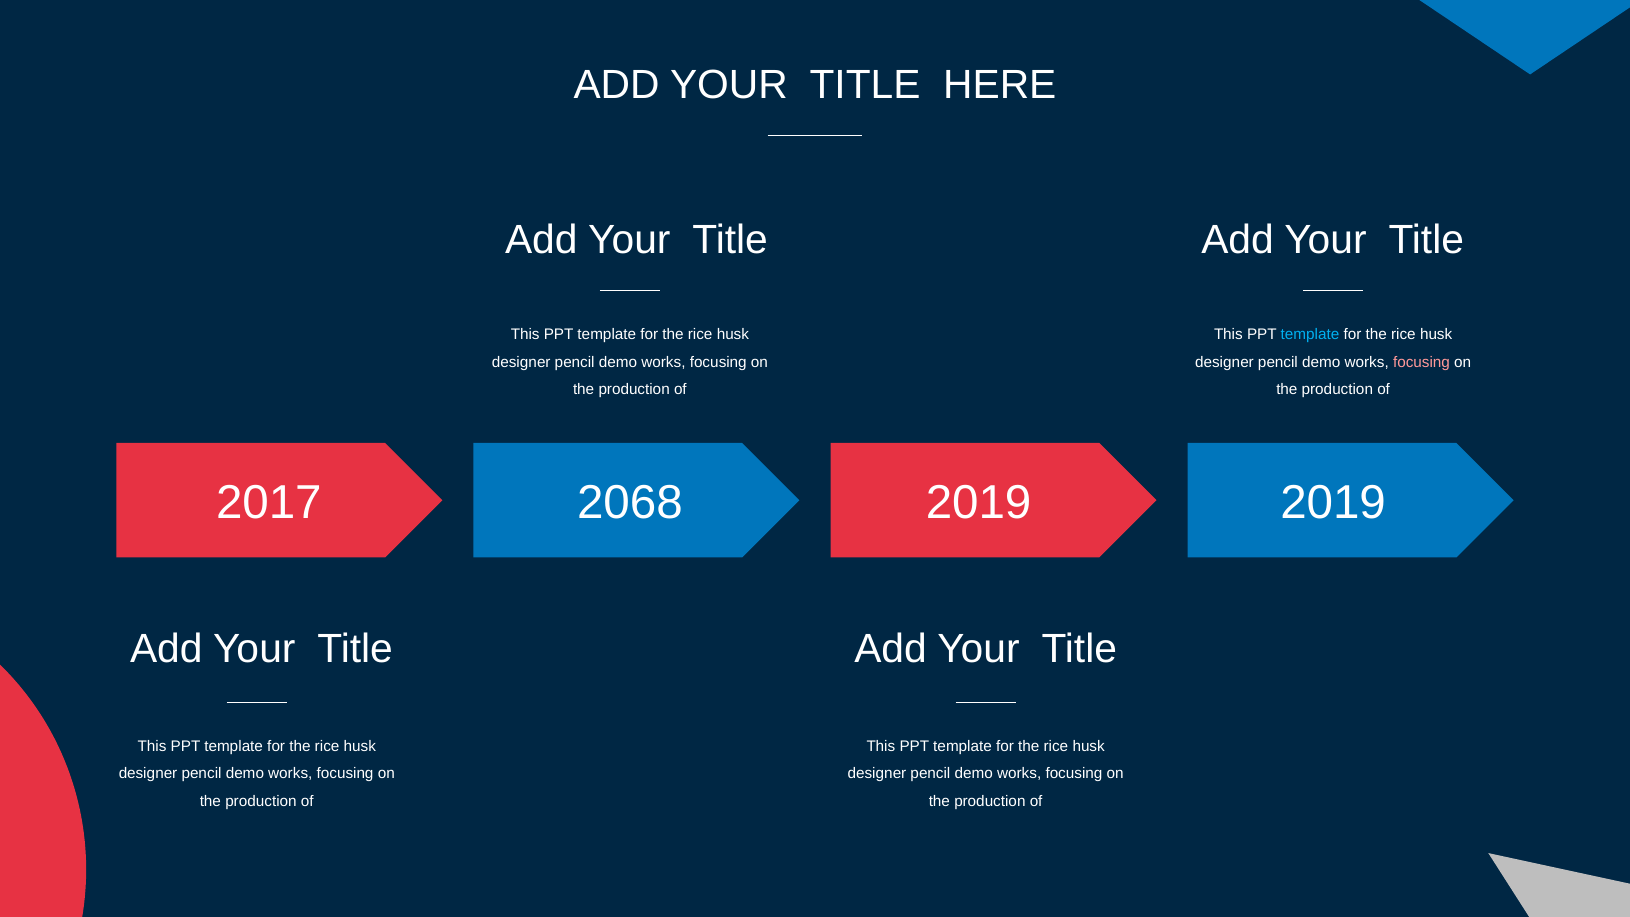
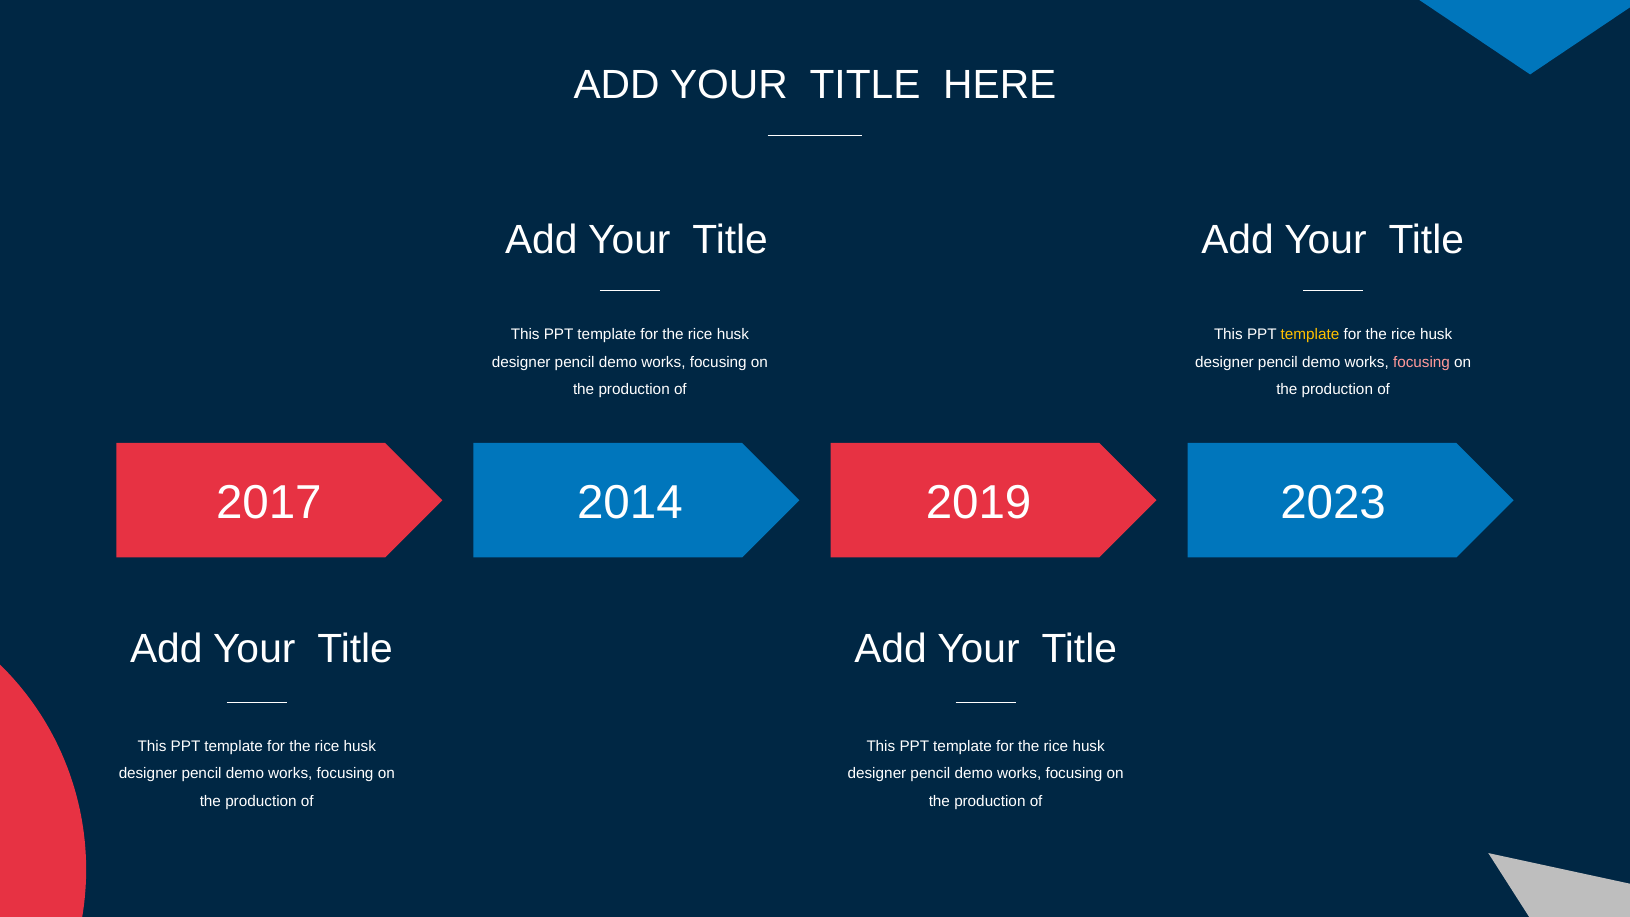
template at (1310, 335) colour: light blue -> yellow
2068: 2068 -> 2014
2019 2019: 2019 -> 2023
